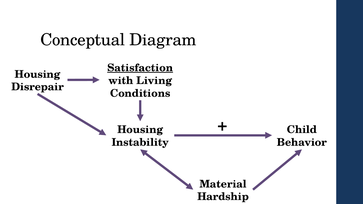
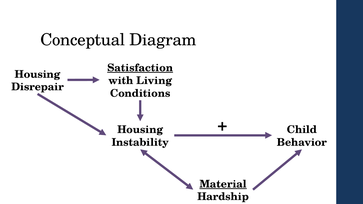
Material underline: none -> present
